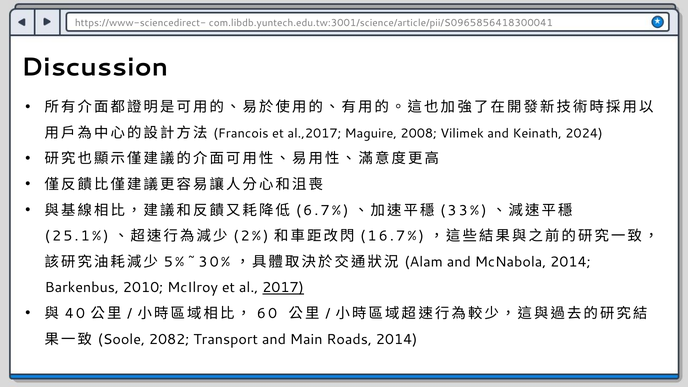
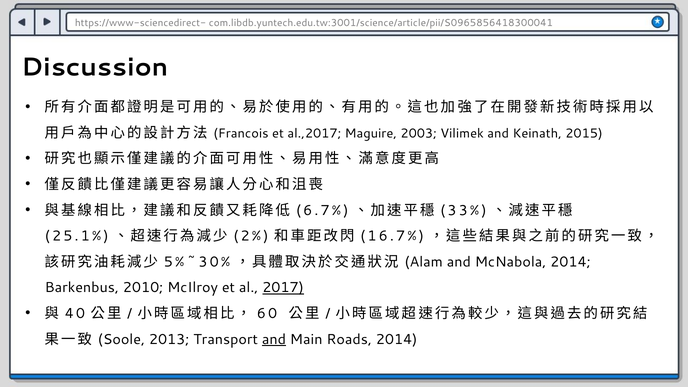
2008: 2008 -> 2003
2024: 2024 -> 2015
2082: 2082 -> 2013
and at (274, 339) underline: none -> present
